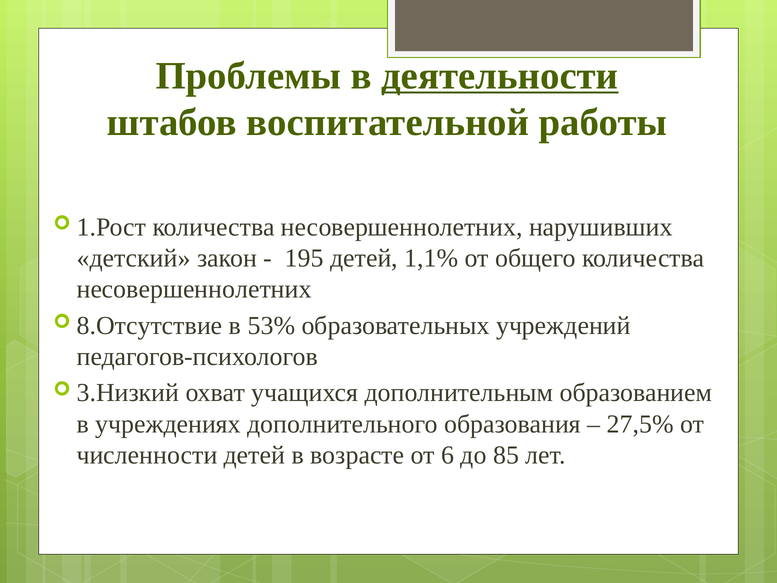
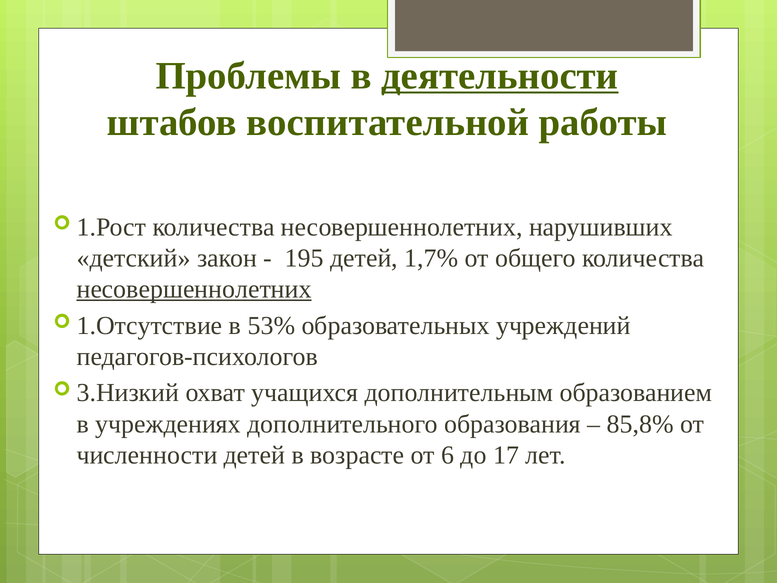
1,1%: 1,1% -> 1,7%
несовершеннолетних at (194, 289) underline: none -> present
8.Отсутствие: 8.Отсутствие -> 1.Отсутствие
27,5%: 27,5% -> 85,8%
85: 85 -> 17
